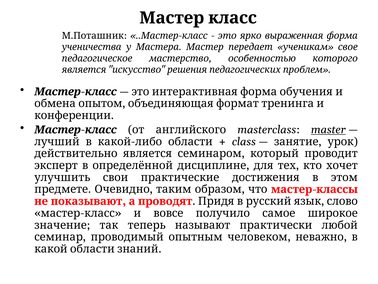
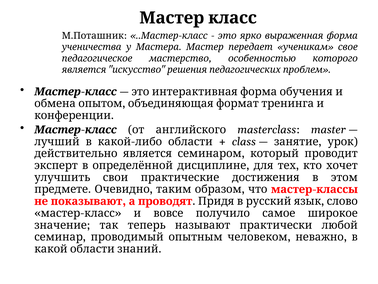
master underline: present -> none
